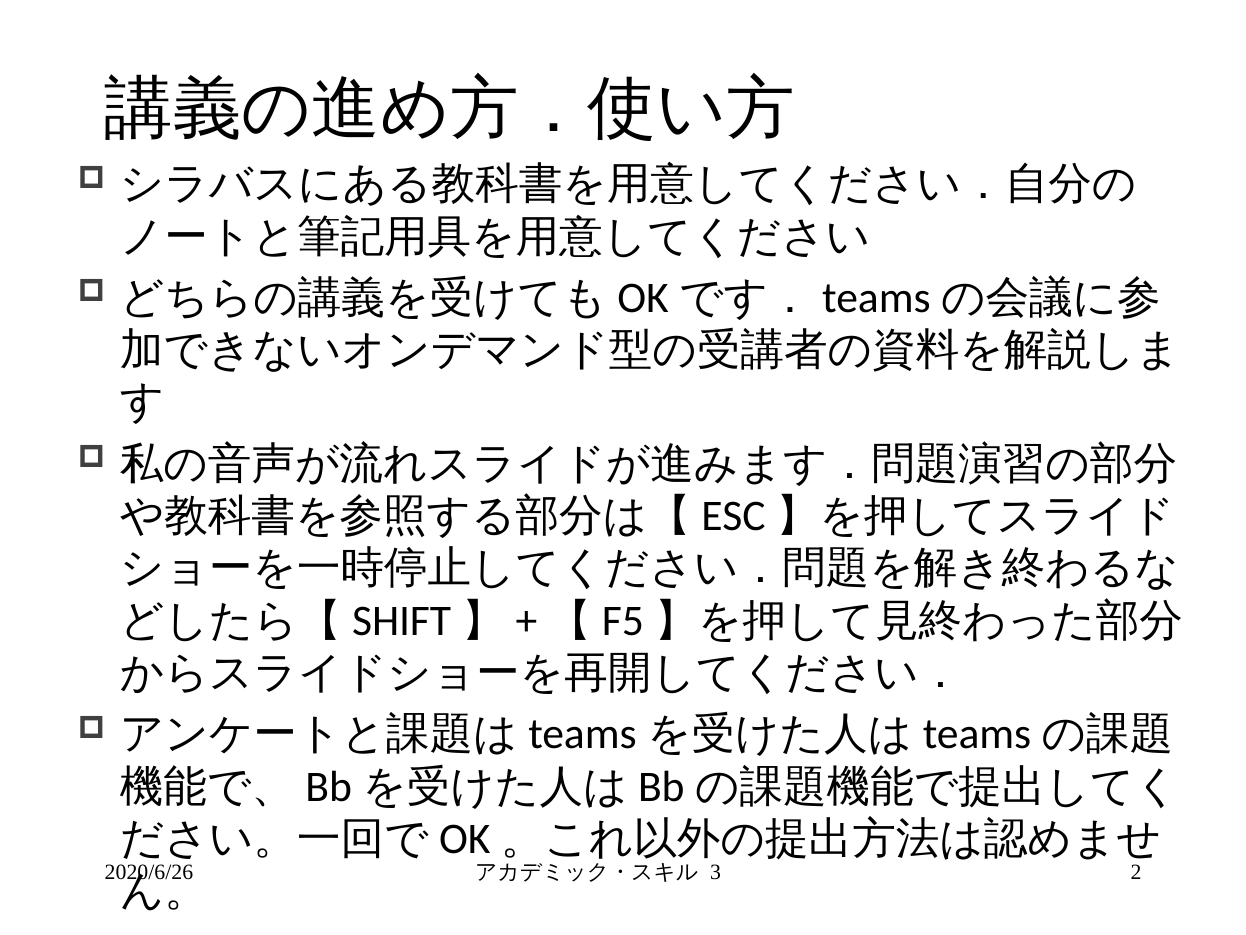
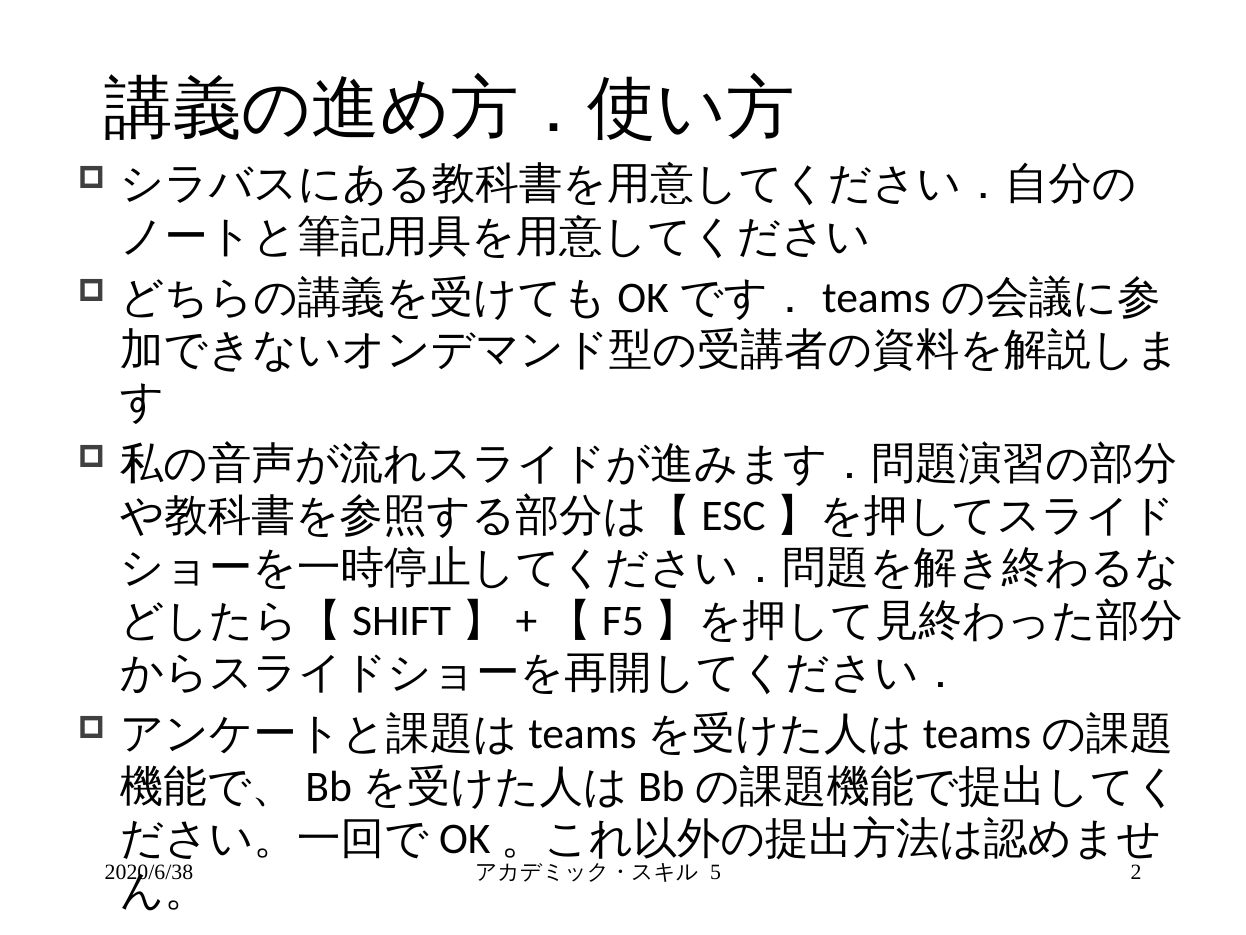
2020/6/26: 2020/6/26 -> 2020/6/38
3: 3 -> 5
